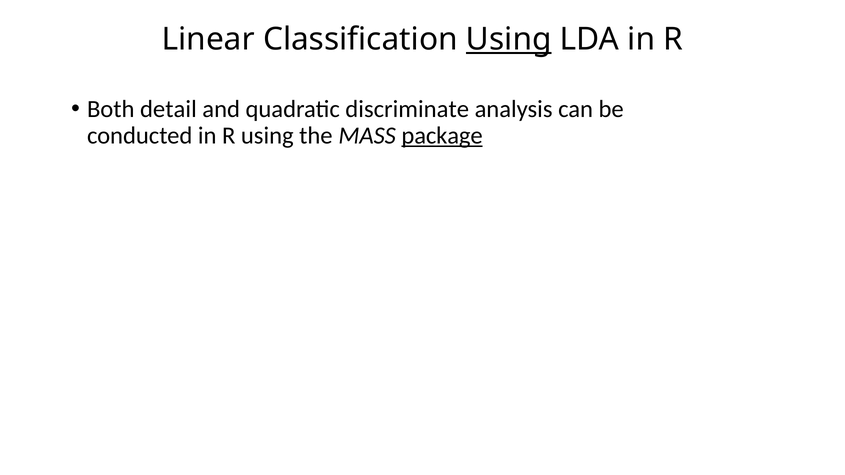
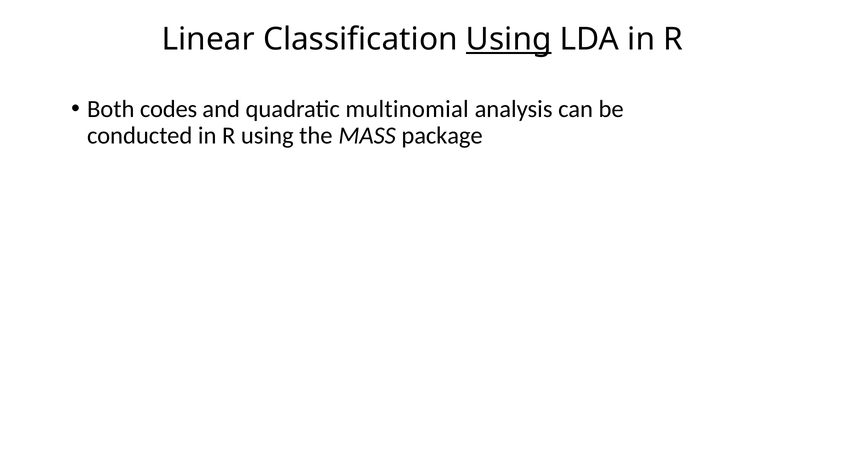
detail: detail -> codes
discriminate: discriminate -> multinomial
package underline: present -> none
